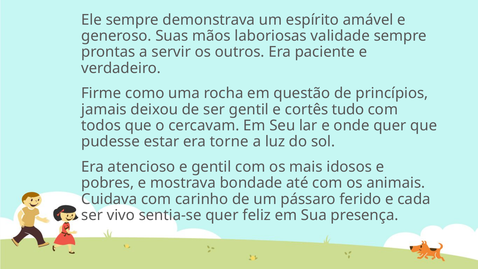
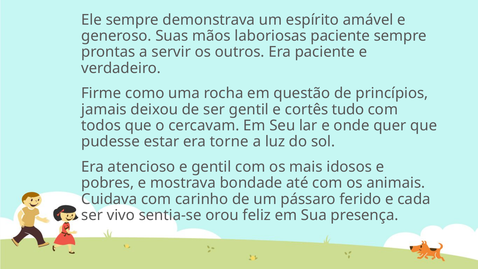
laboriosas validade: validade -> paciente
sentia-se quer: quer -> orou
